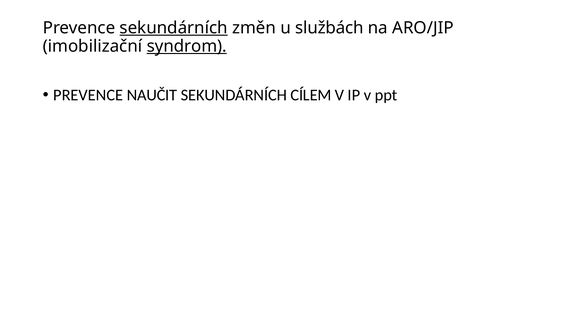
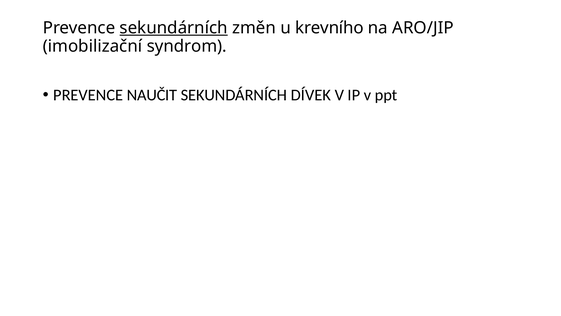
službách: službách -> krevního
syndrom underline: present -> none
CÍLEM: CÍLEM -> DÍVEK
